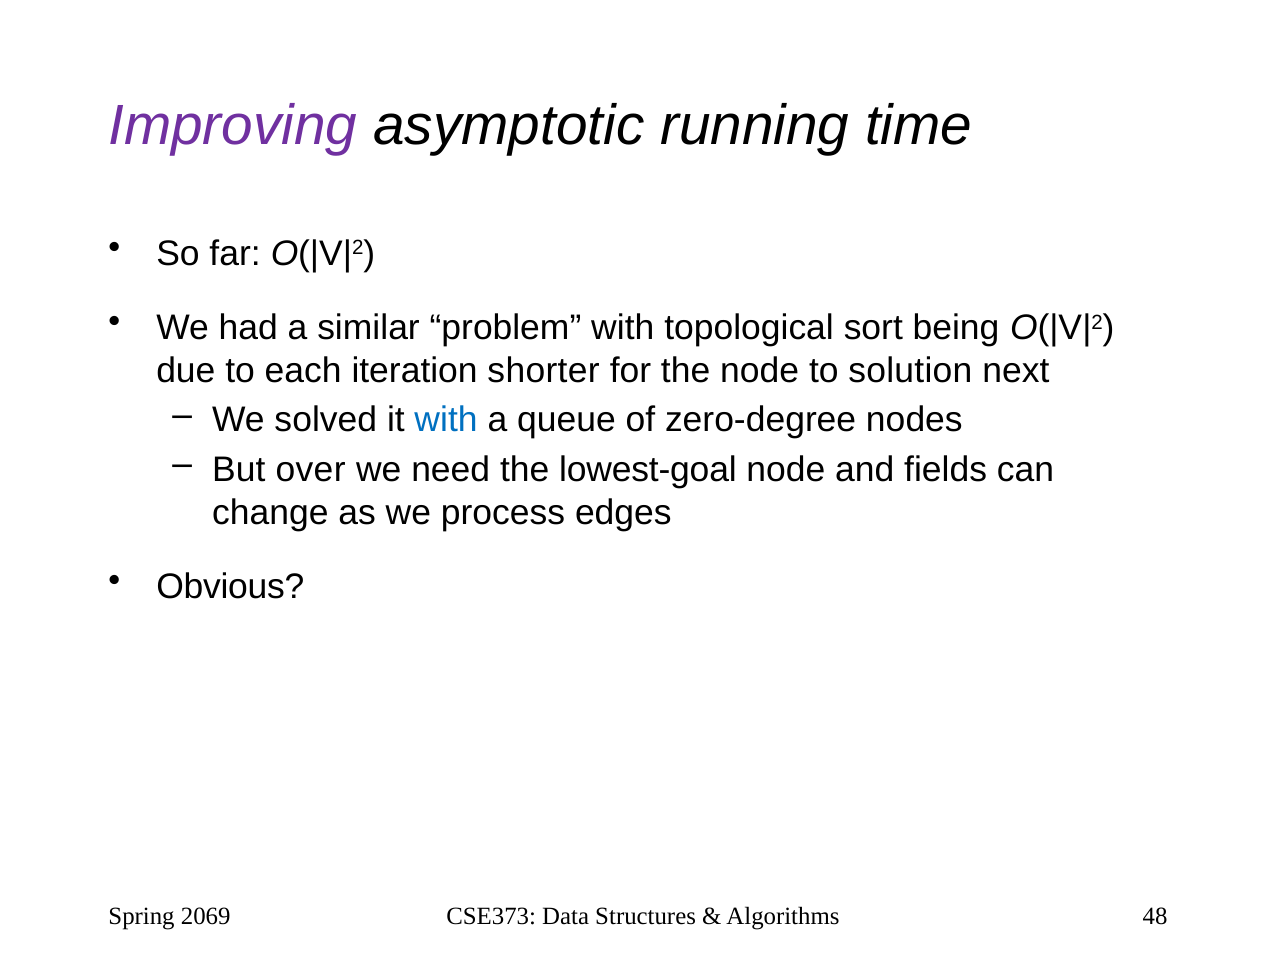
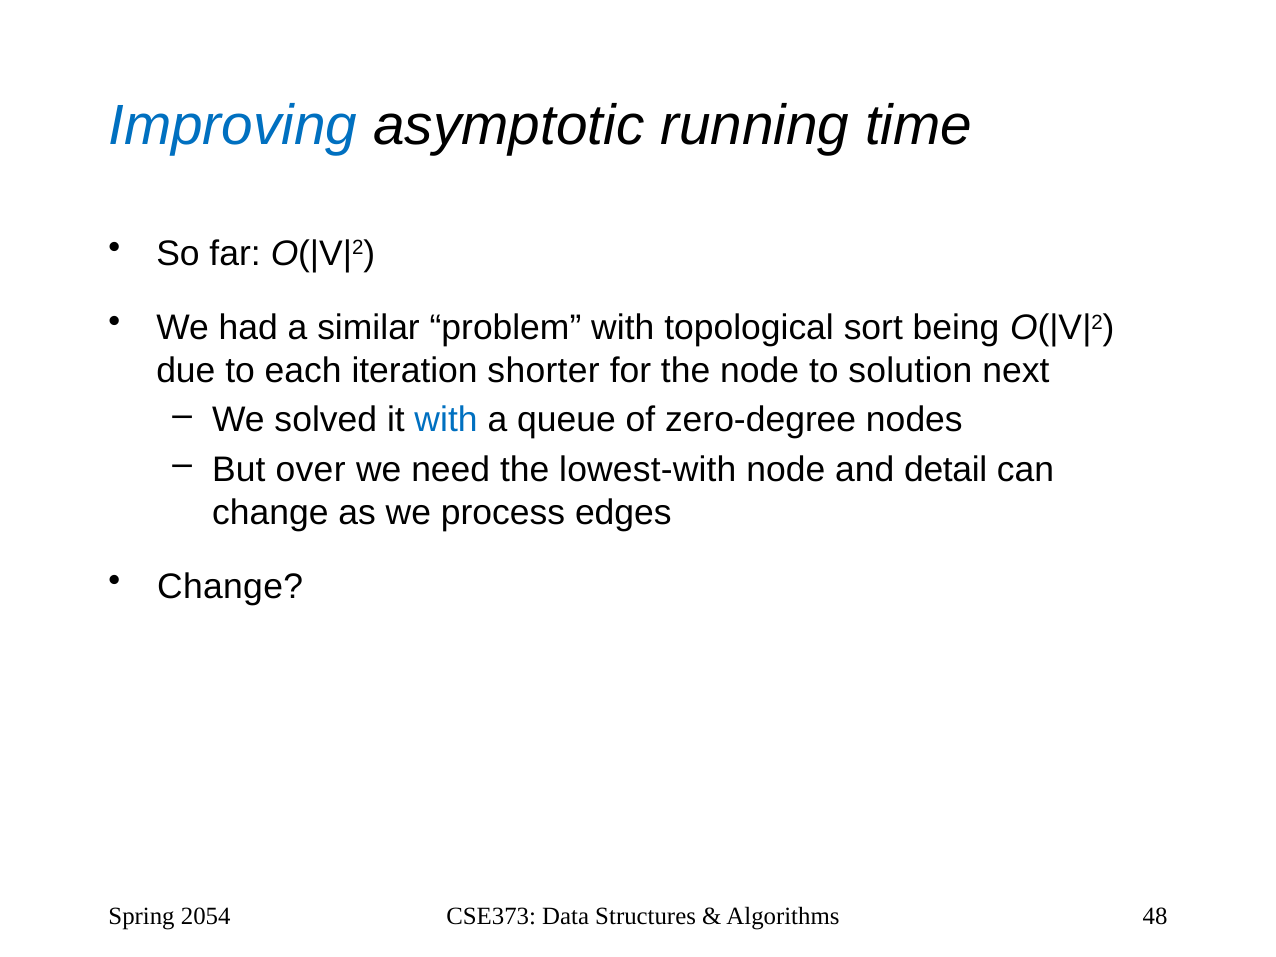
Improving colour: purple -> blue
lowest-goal: lowest-goal -> lowest-with
fields: fields -> detail
Obvious at (230, 587): Obvious -> Change
2069: 2069 -> 2054
